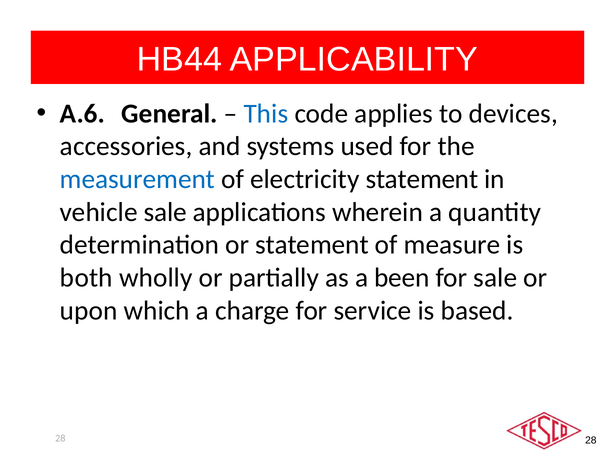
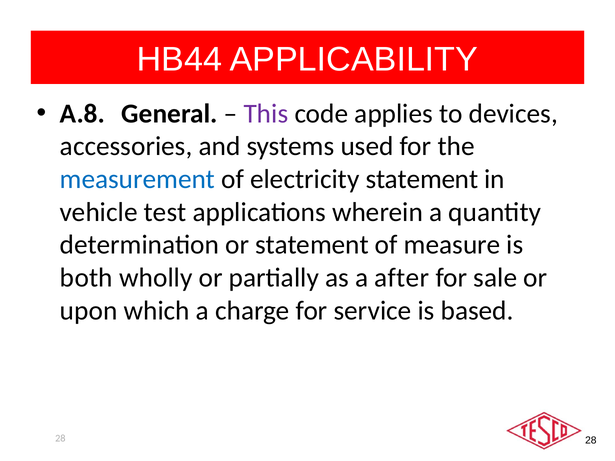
A.6: A.6 -> A.8
This colour: blue -> purple
vehicle sale: sale -> test
been: been -> after
